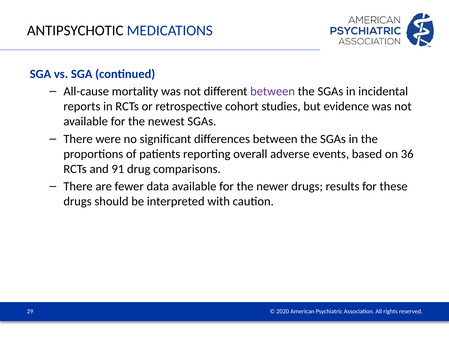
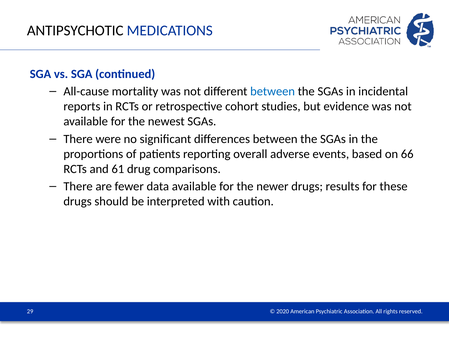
between at (273, 91) colour: purple -> blue
36: 36 -> 66
91: 91 -> 61
